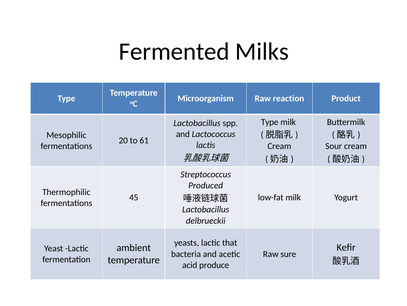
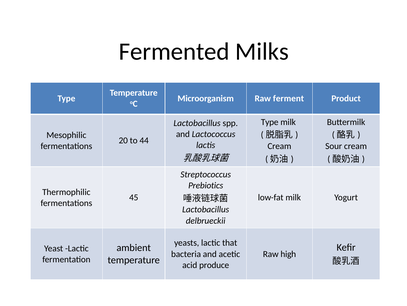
reaction: reaction -> ferment
61: 61 -> 44
Produced: Produced -> Prebiotics
sure: sure -> high
